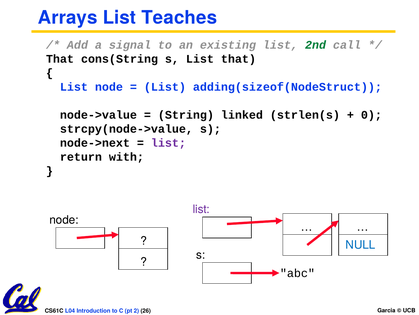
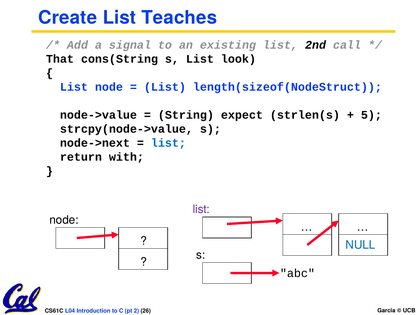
Arrays: Arrays -> Create
2nd colour: green -> black
List that: that -> look
adding(sizeof(NodeStruct: adding(sizeof(NodeStruct -> length(sizeof(NodeStruct
linked: linked -> expect
0: 0 -> 5
list at (168, 143) colour: purple -> blue
